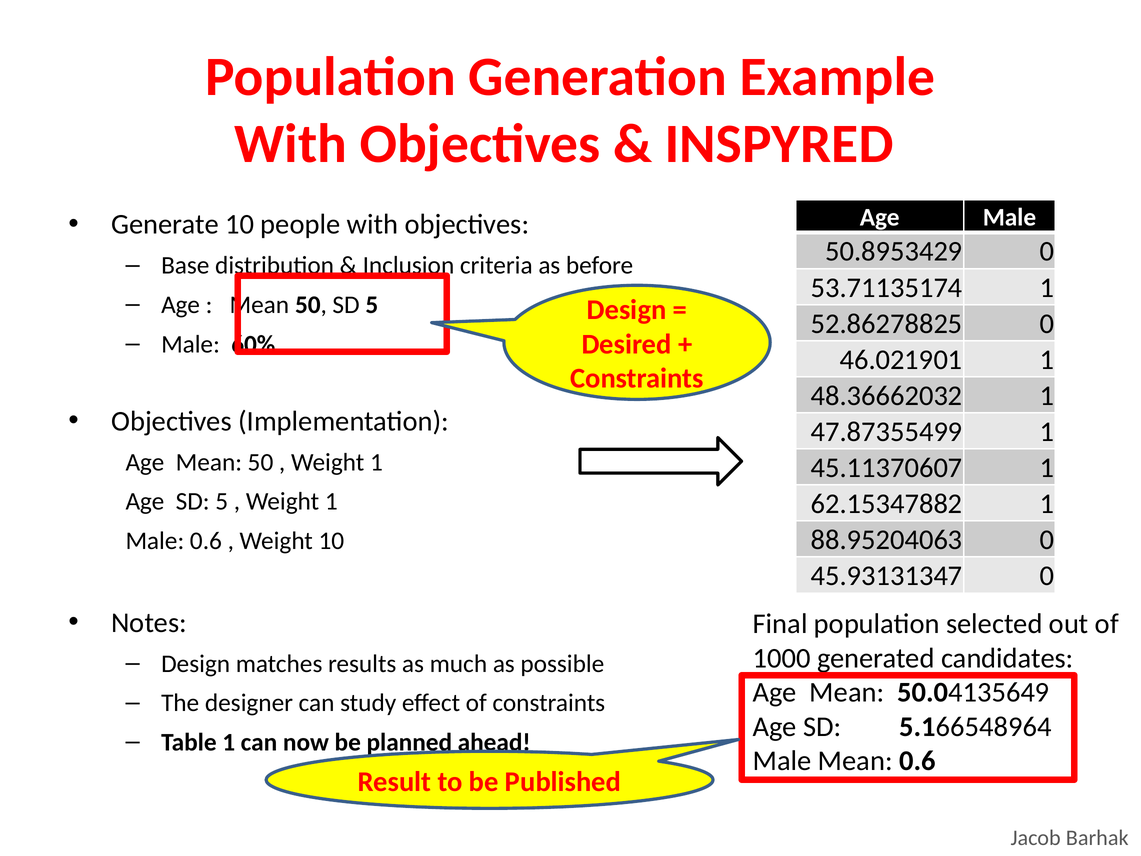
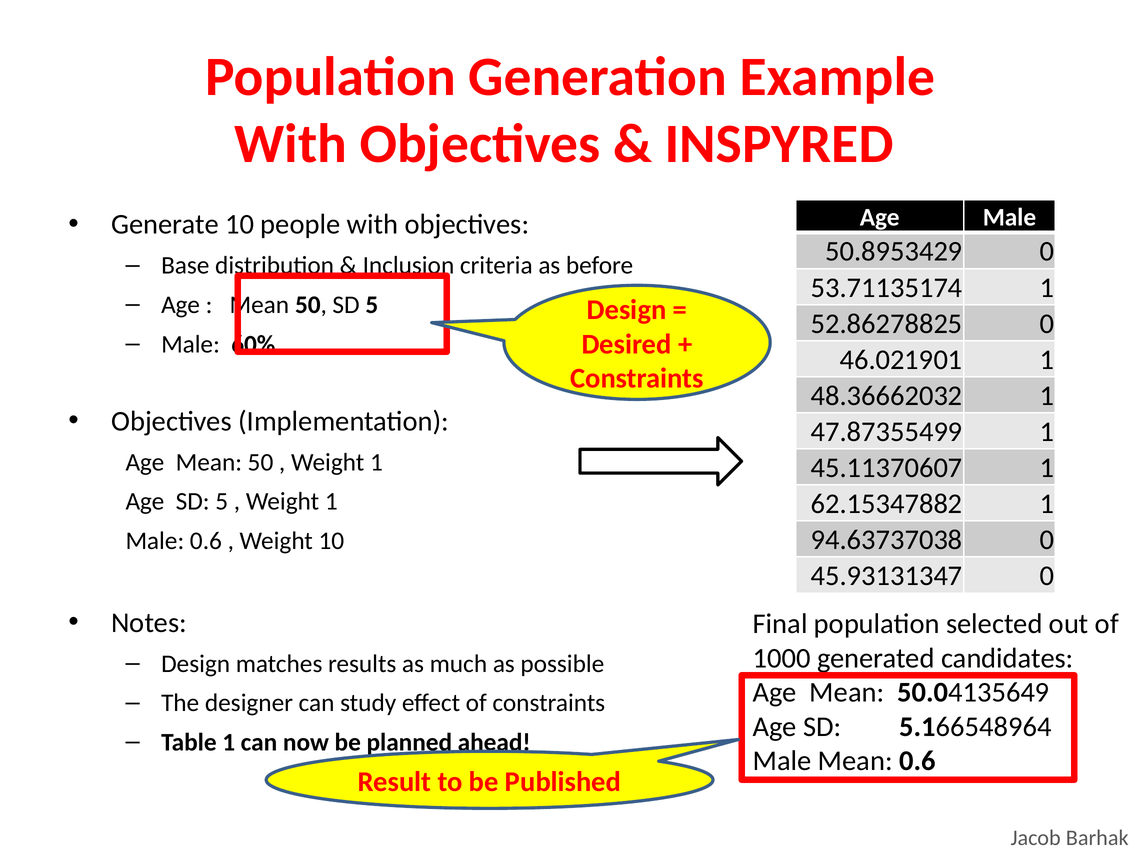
88.95204063: 88.95204063 -> 94.63737038
